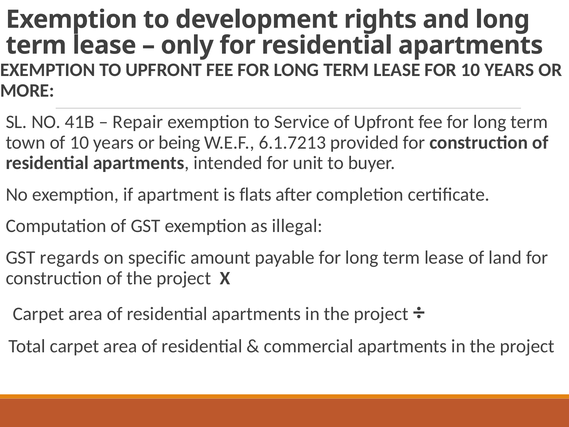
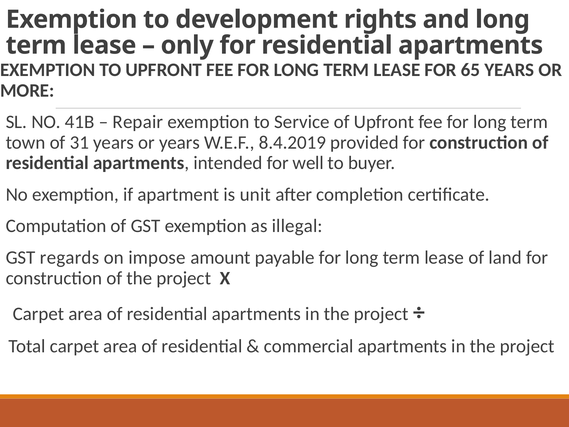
FOR 10: 10 -> 65
of 10: 10 -> 31
or being: being -> years
6.1.7213: 6.1.7213 -> 8.4.2019
unit: unit -> well
flats: flats -> unit
specific: specific -> impose
